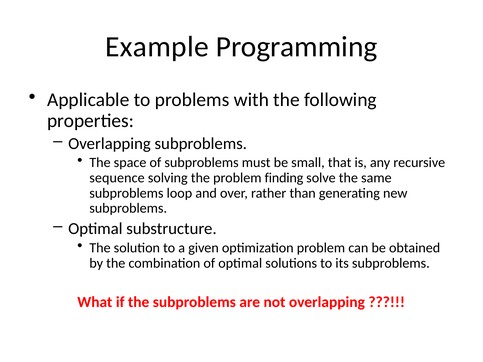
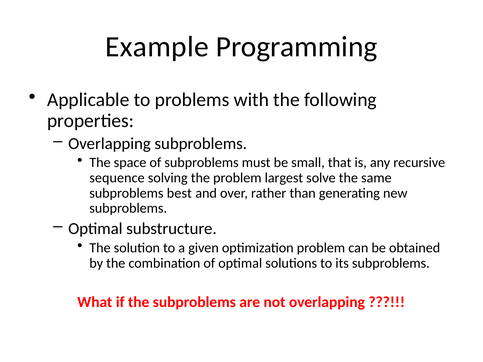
finding: finding -> largest
loop: loop -> best
